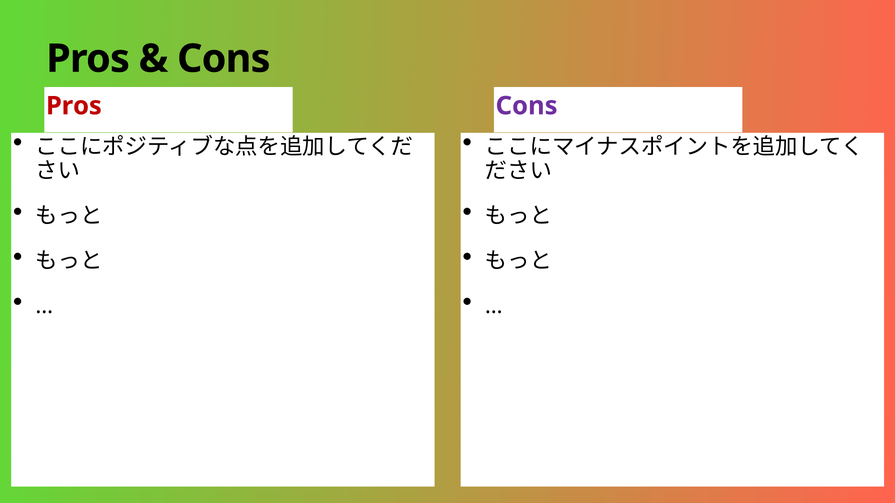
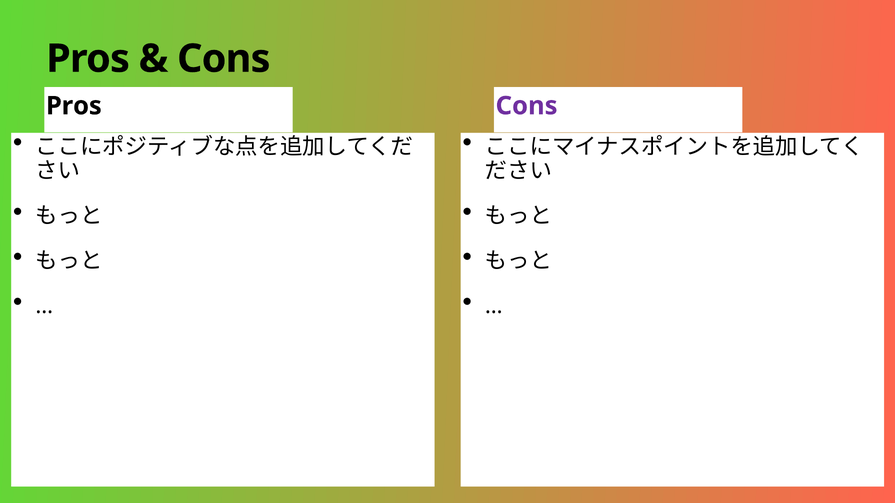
Pros at (74, 106) colour: red -> black
